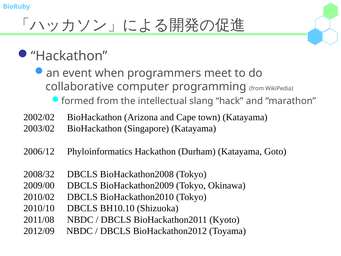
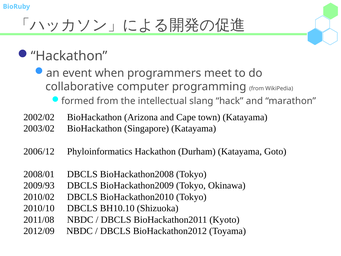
2008/32: 2008/32 -> 2008/01
2009/00: 2009/00 -> 2009/93
